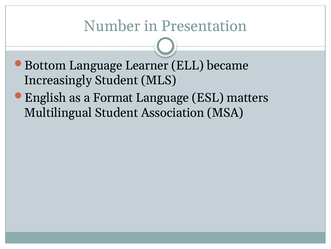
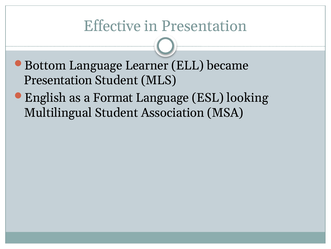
Number: Number -> Effective
Increasingly at (58, 80): Increasingly -> Presentation
matters: matters -> looking
